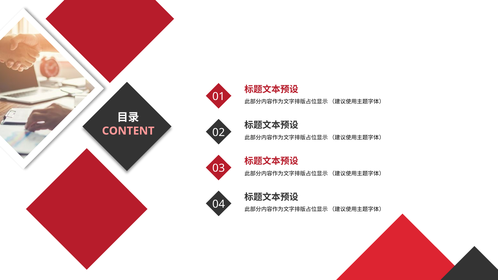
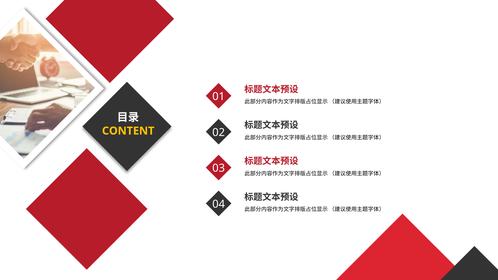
CONTENT colour: pink -> yellow
